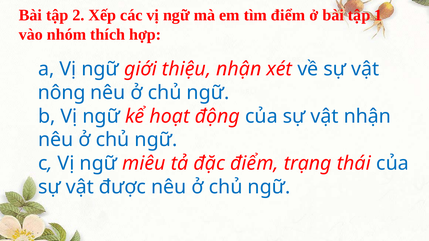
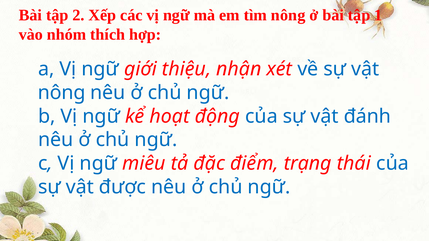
tìm điểm: điểm -> nông
vật nhận: nhận -> đánh
